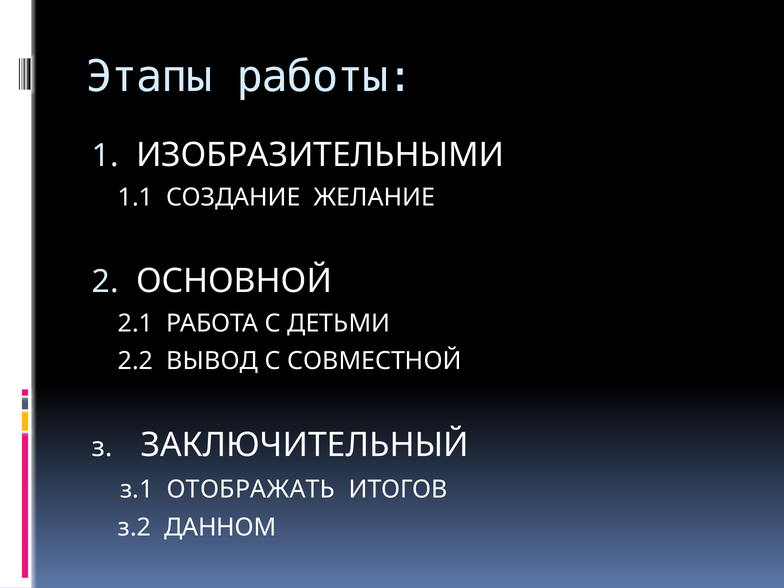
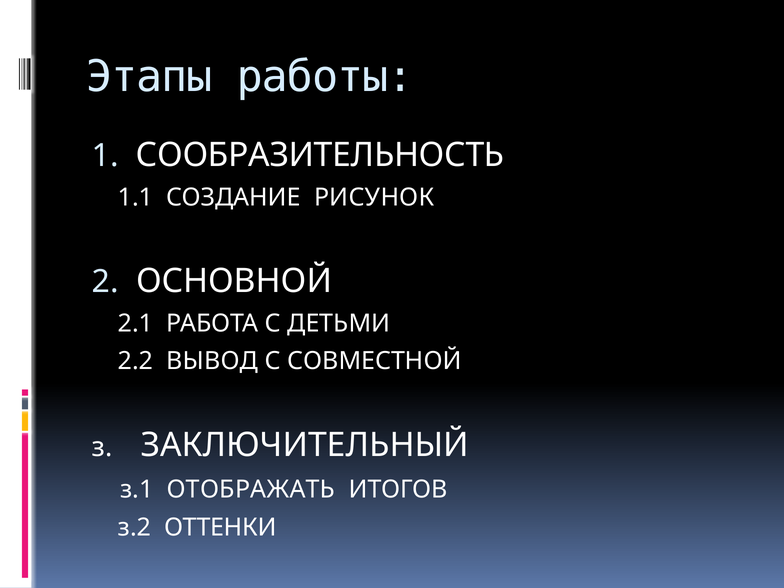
ИЗОБРАЗИТЕЛЬНЫМИ: ИЗОБРАЗИТЕЛЬНЫМИ -> СООБРАЗИТЕЛЬНОСТЬ
ЖЕЛАНИЕ: ЖЕЛАНИЕ -> РИСУНОК
ДАННОМ: ДАННОМ -> ОТТЕНКИ
